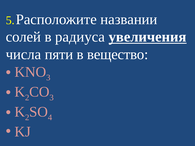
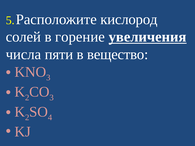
названии: названии -> кислород
радиуса: радиуса -> горение
